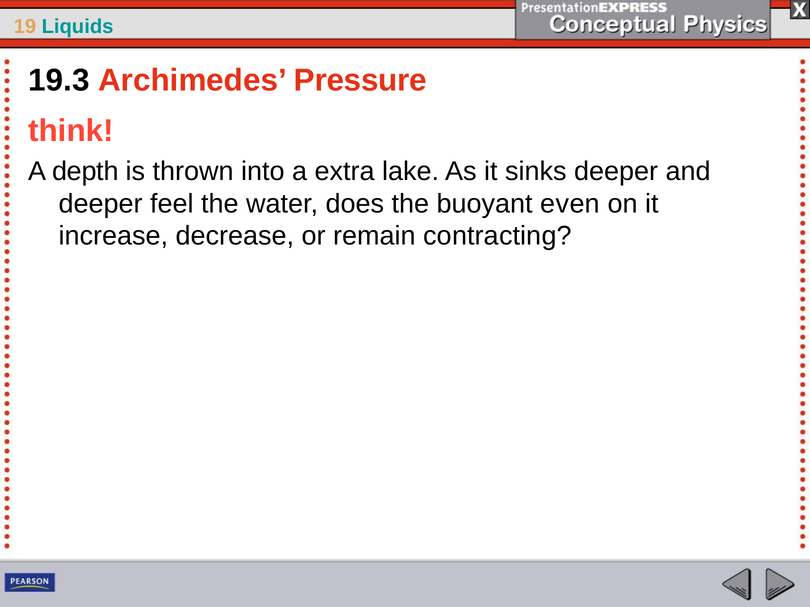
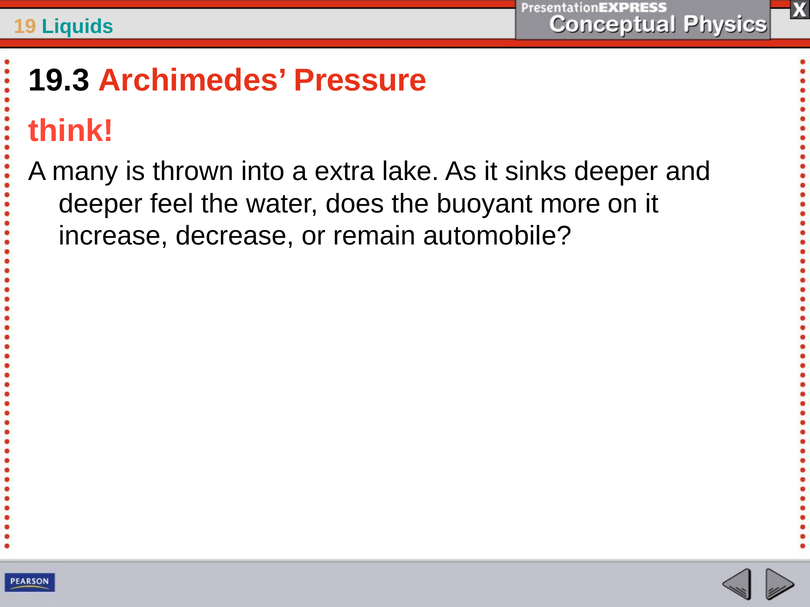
depth: depth -> many
even: even -> more
contracting: contracting -> automobile
